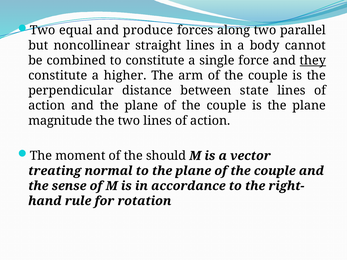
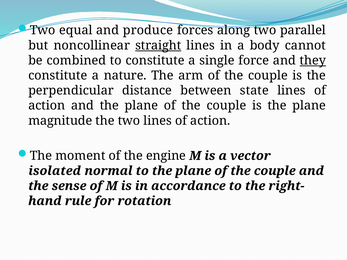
straight underline: none -> present
higher: higher -> nature
should: should -> engine
treating: treating -> isolated
